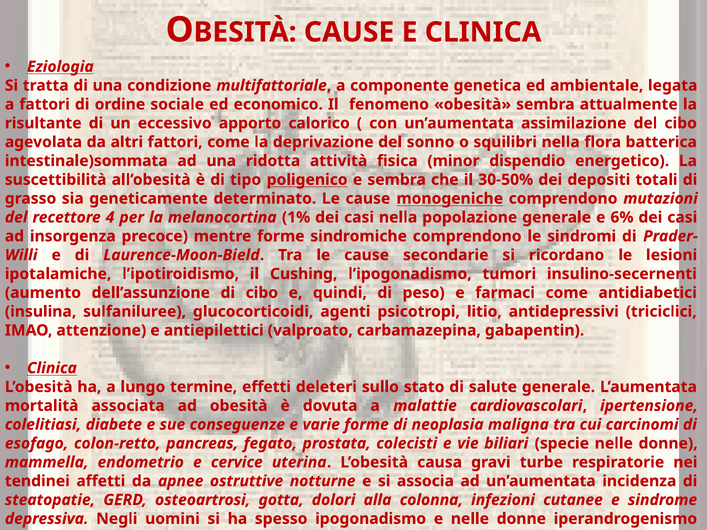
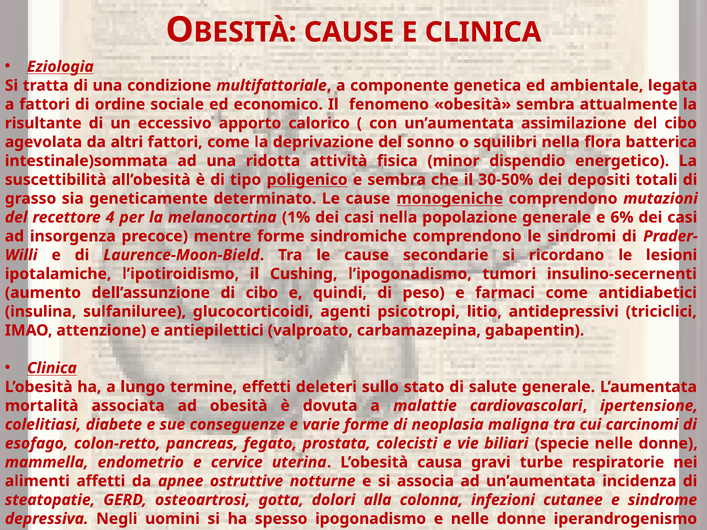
tendinei: tendinei -> alimenti
